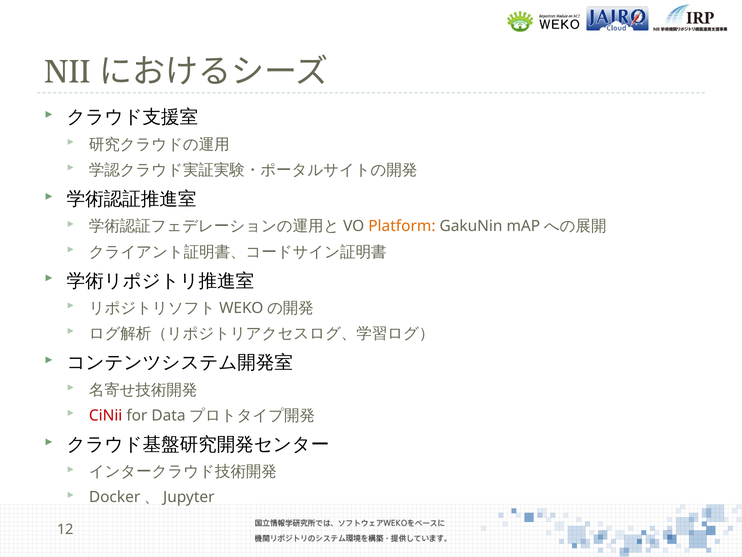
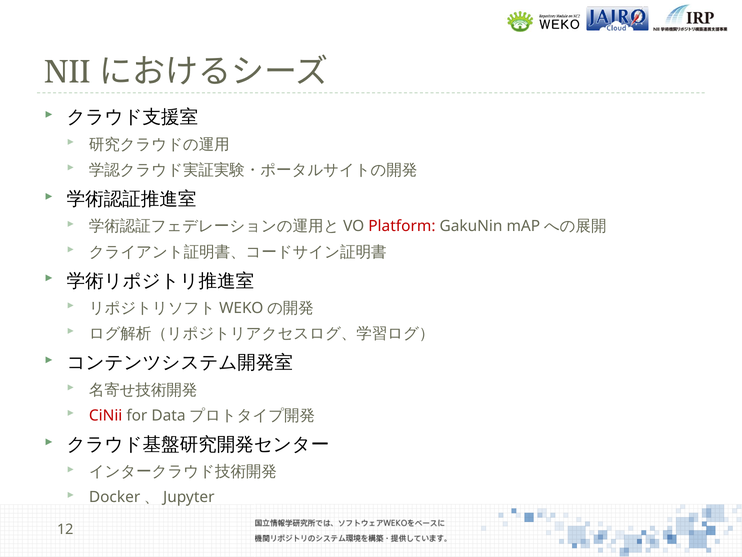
Platform colour: orange -> red
